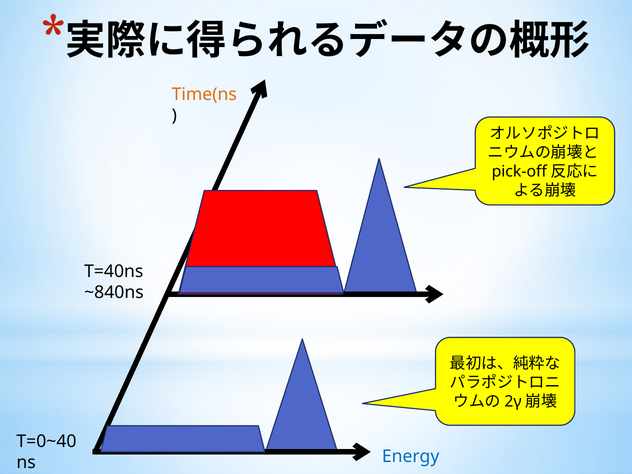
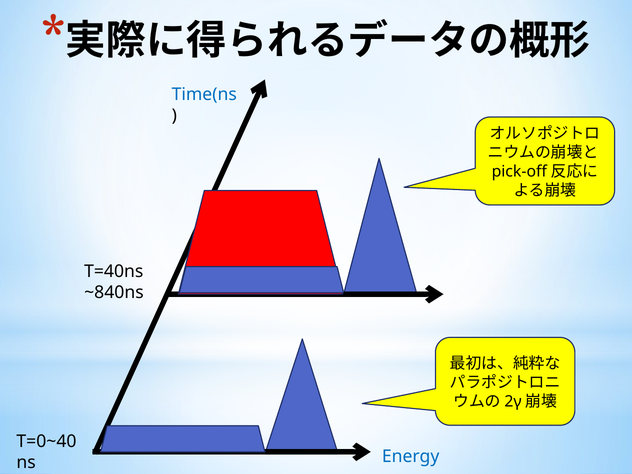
Time(ns colour: orange -> blue
